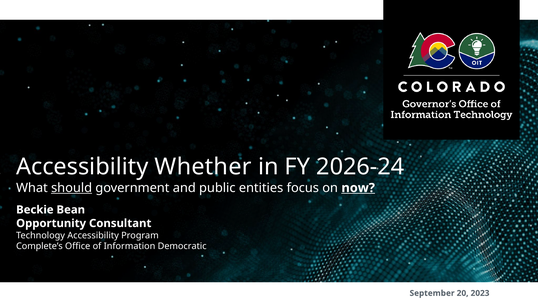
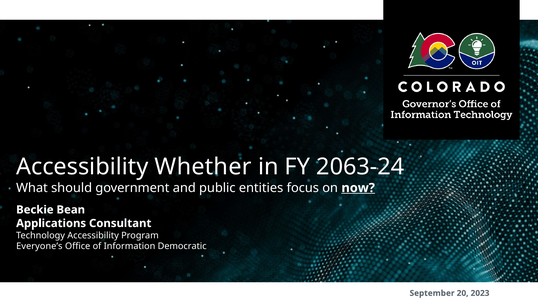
2026-24: 2026-24 -> 2063-24
should underline: present -> none
Opportunity: Opportunity -> Applications
Complete’s: Complete’s -> Everyone’s
